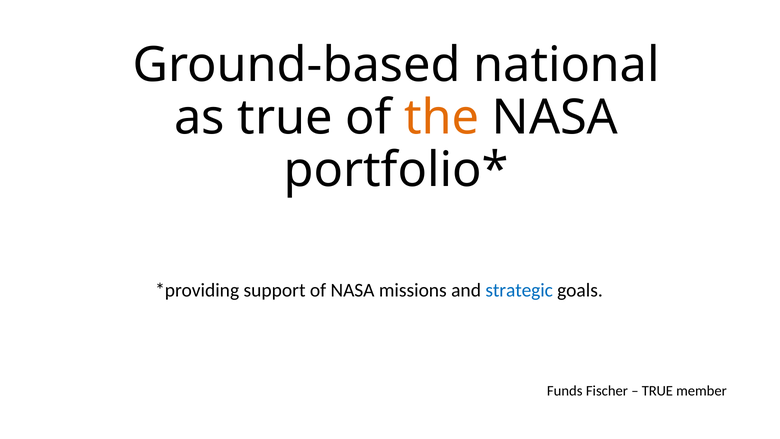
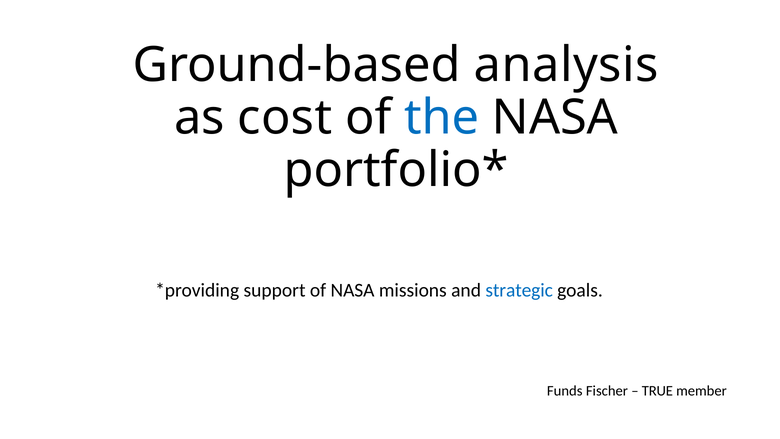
national: national -> analysis
as true: true -> cost
the colour: orange -> blue
